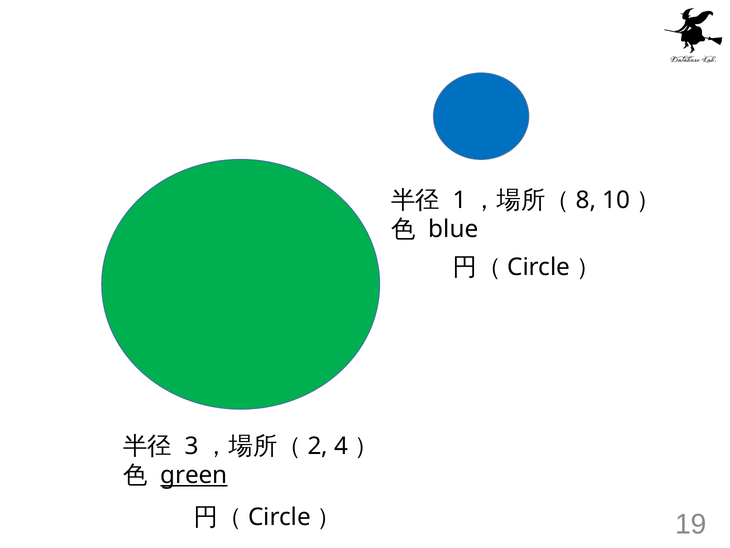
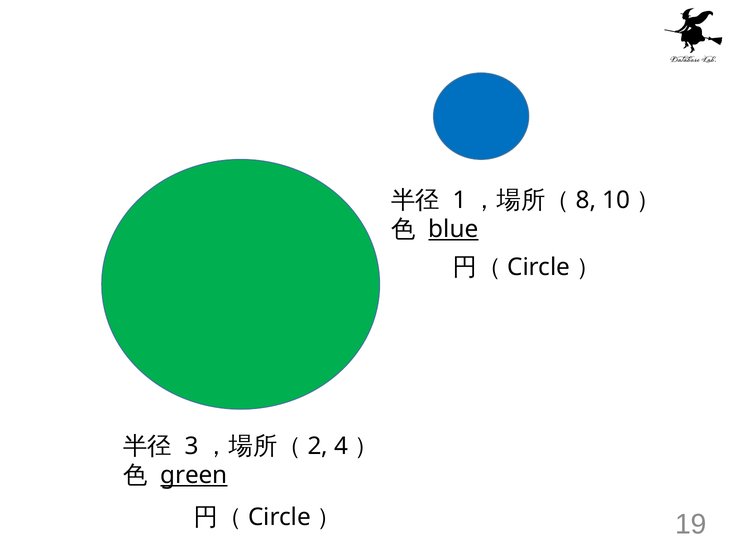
blue underline: none -> present
